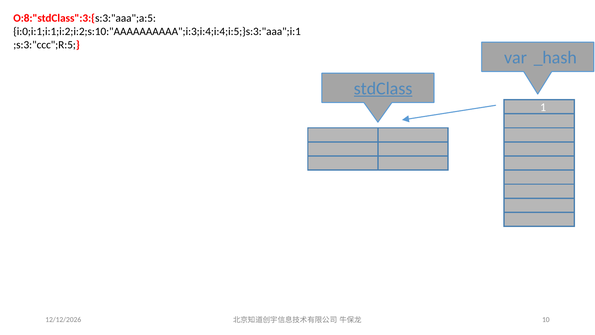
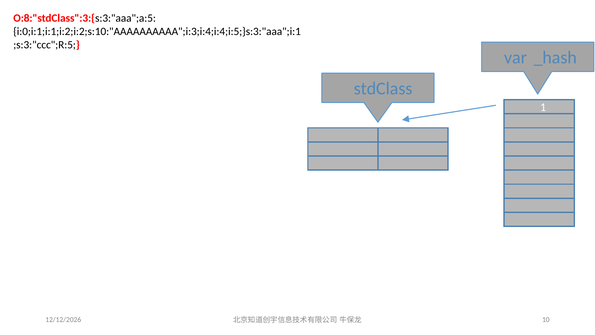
stdClass underline: present -> none
